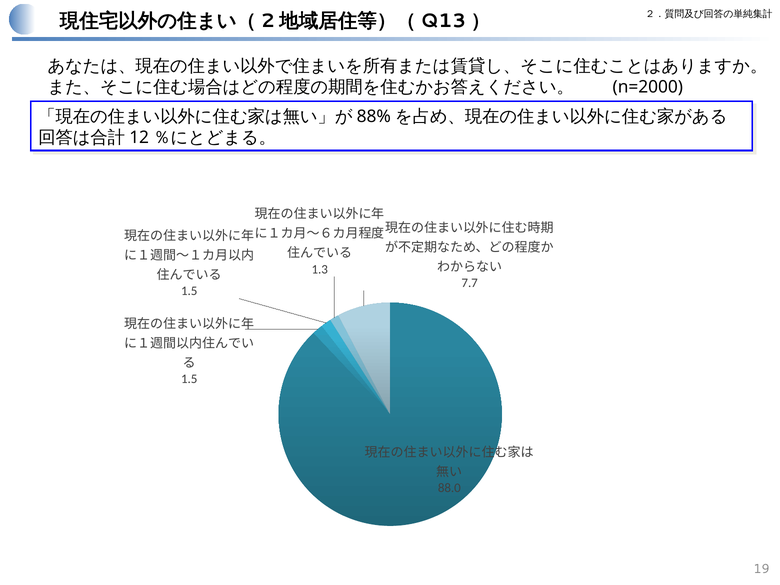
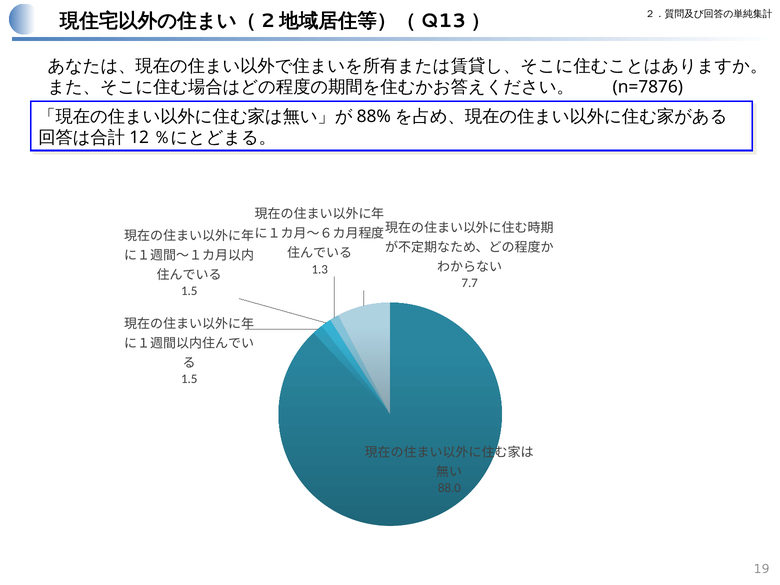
n=2000: n=2000 -> n=7876
